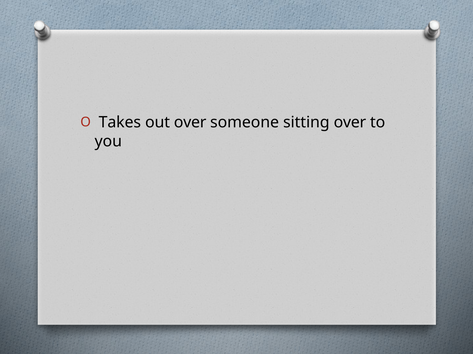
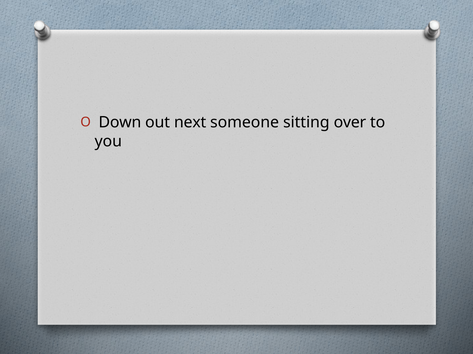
Takes: Takes -> Down
out over: over -> next
